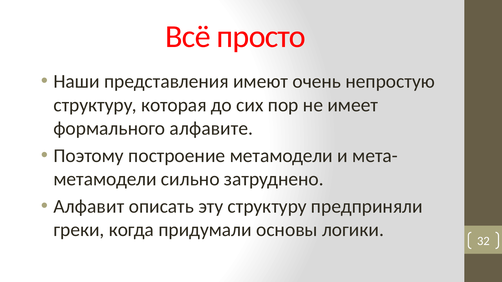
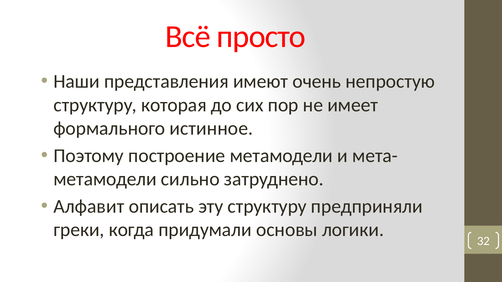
алфавите: алфавите -> истинное
